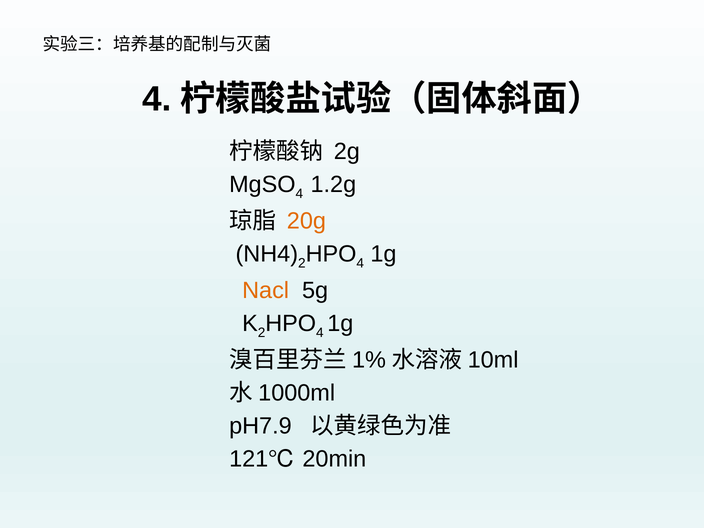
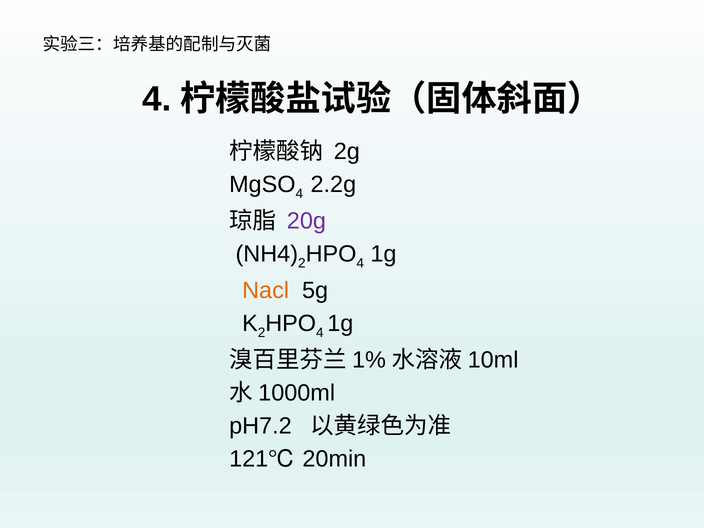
1.2g: 1.2g -> 2.2g
20g colour: orange -> purple
pH7.9: pH7.9 -> pH7.2
